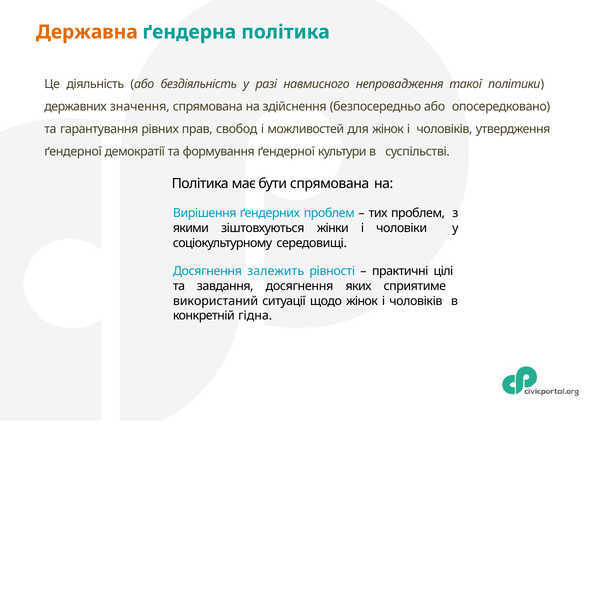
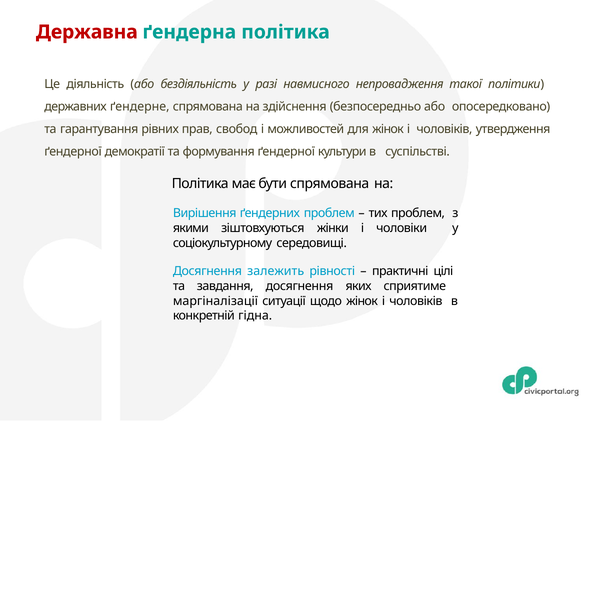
Державна colour: orange -> red
значення: значення -> ґендерне
використаний: використаний -> маргіналізації
